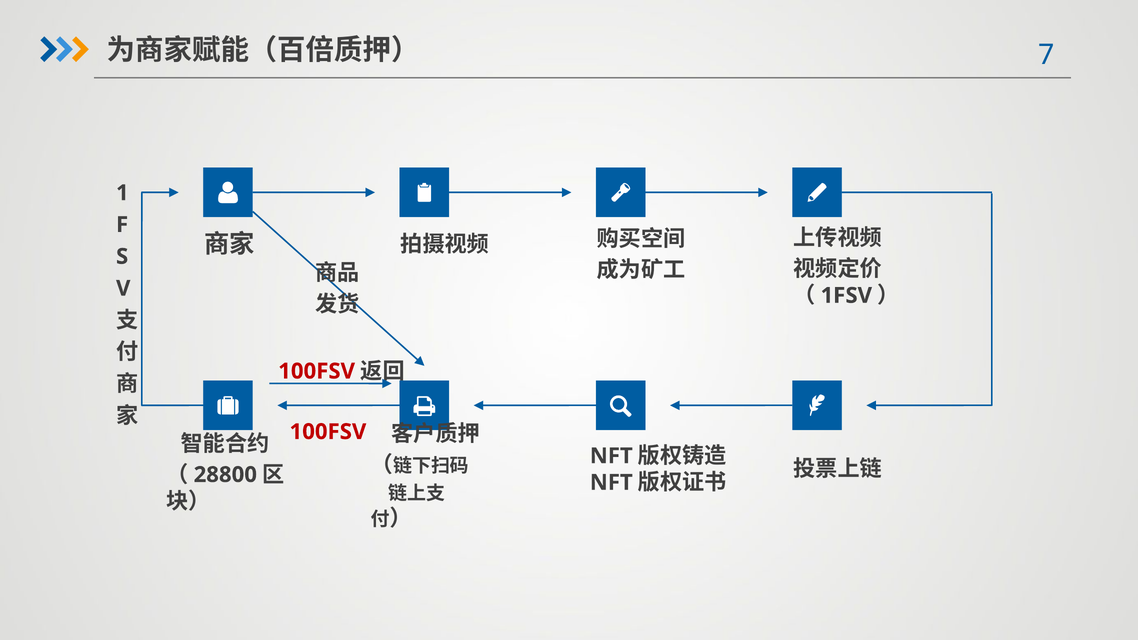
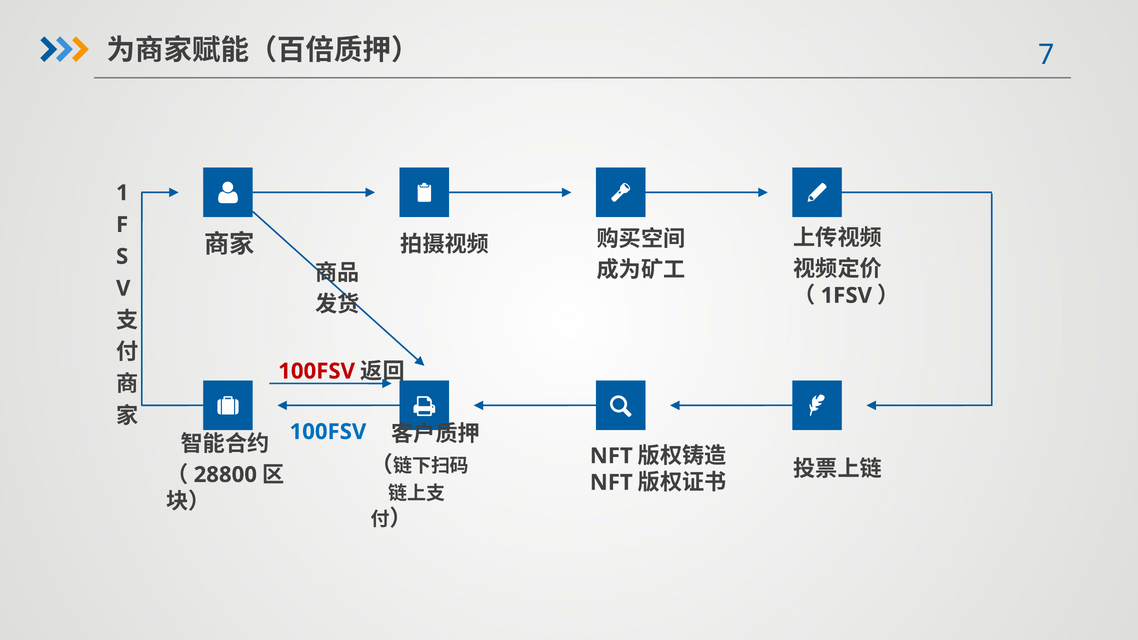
100FSV at (328, 432) colour: red -> blue
